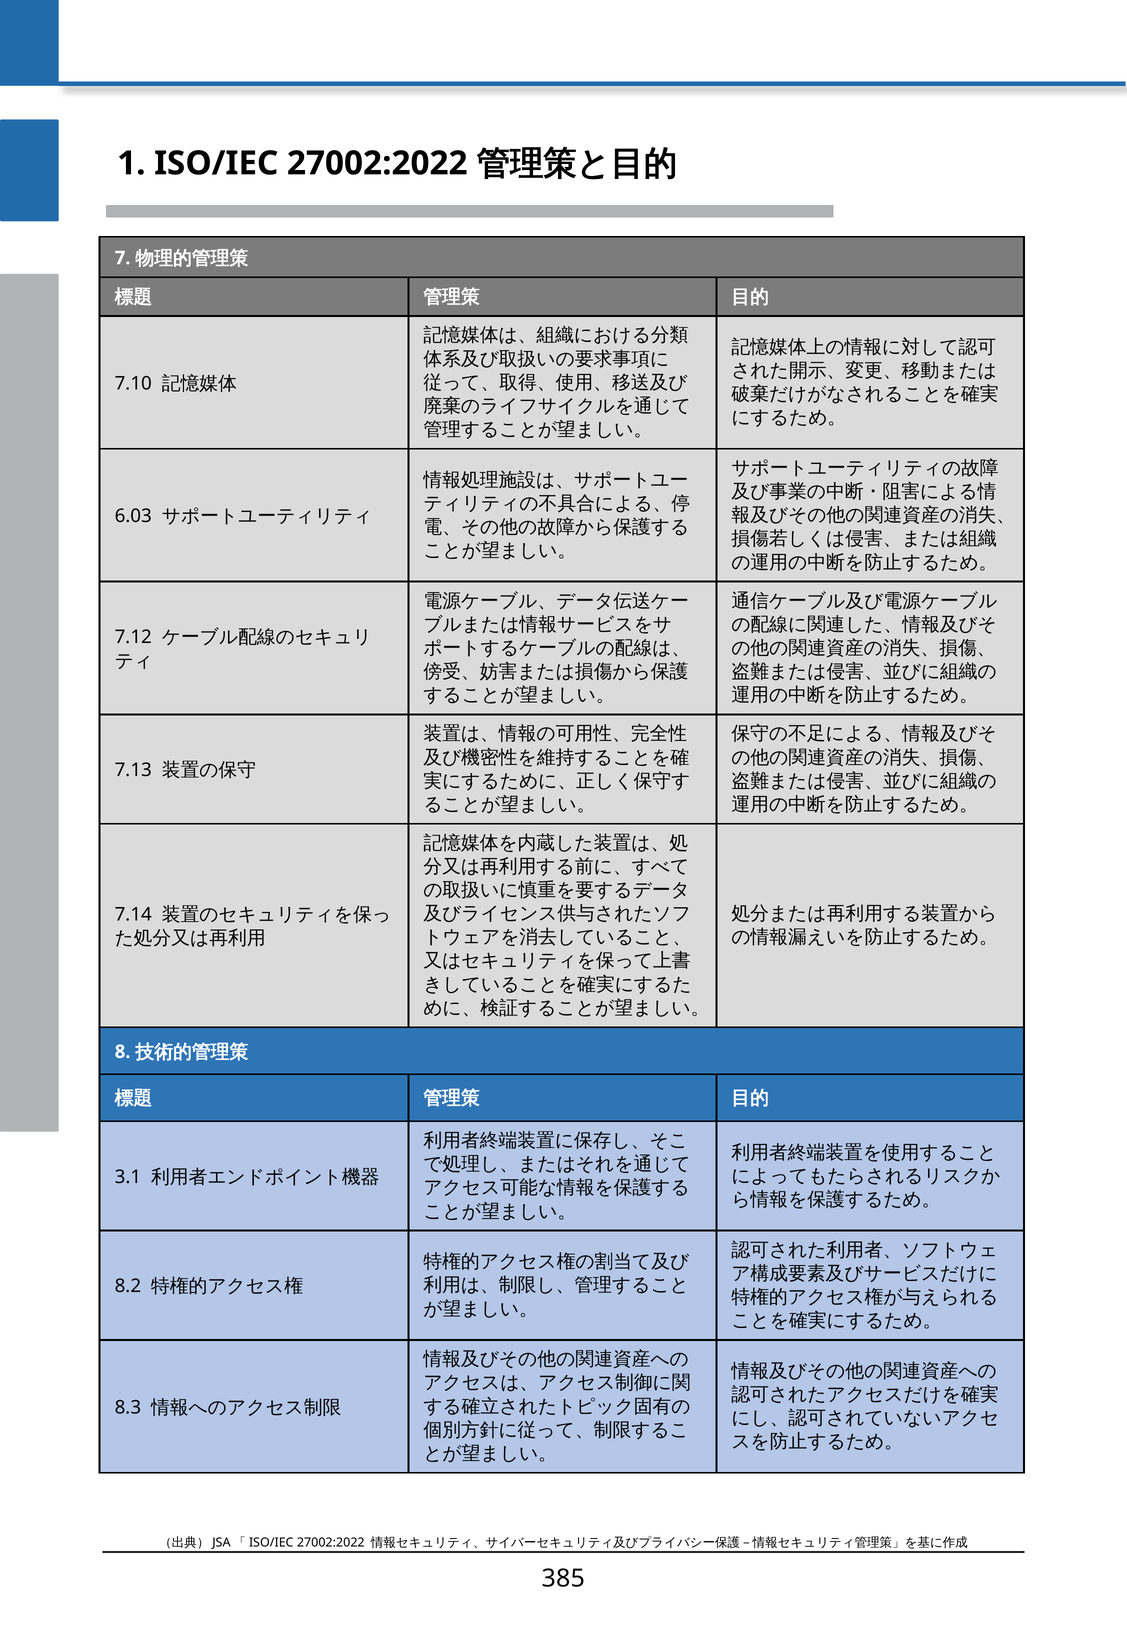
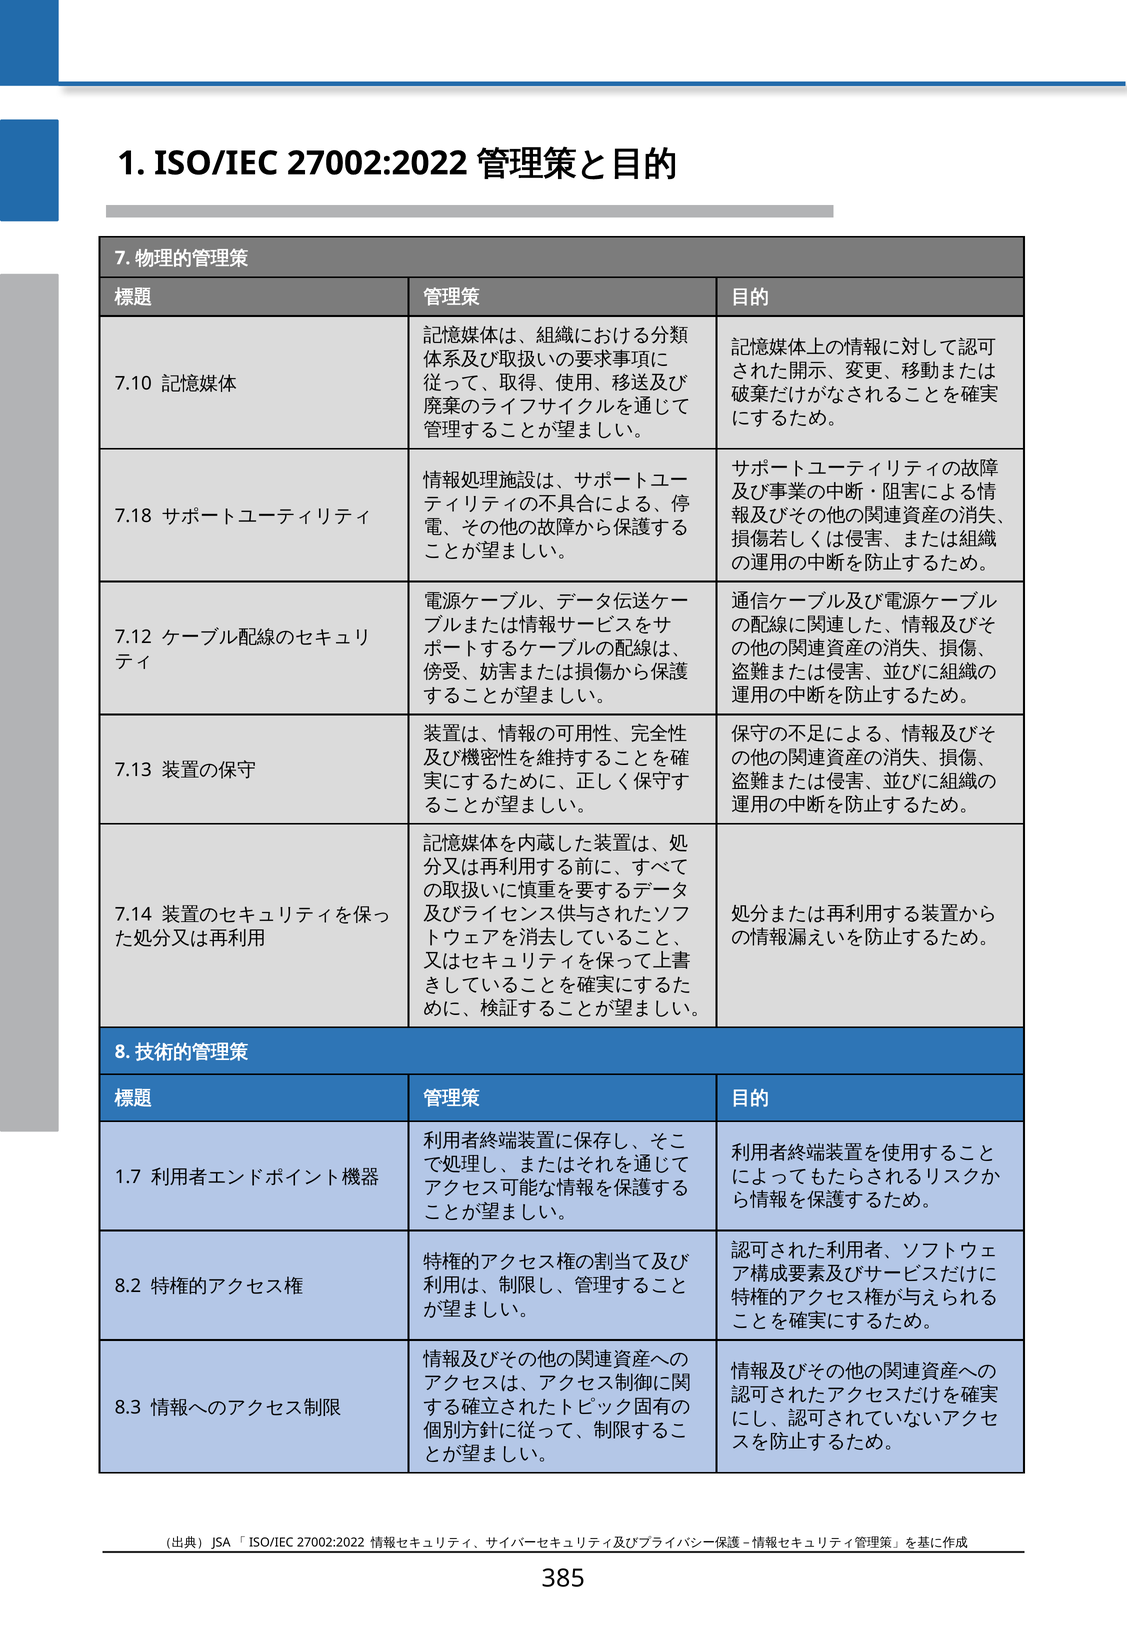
6.03: 6.03 -> 7.18
3.1: 3.1 -> 1.7
